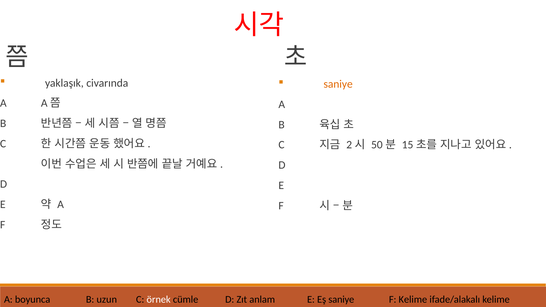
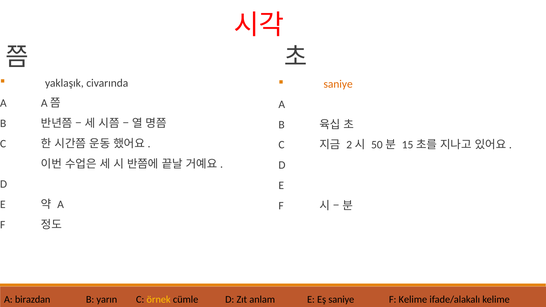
boyunca: boyunca -> birazdan
uzun: uzun -> yarın
örnek colour: white -> yellow
